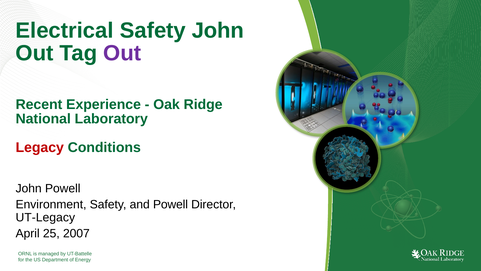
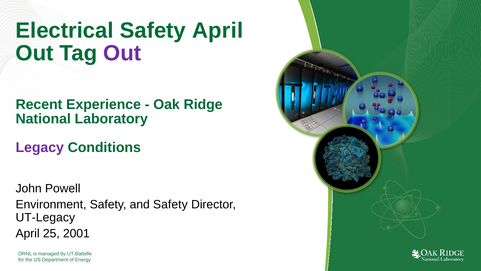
Safety John: John -> April
Legacy colour: red -> purple
and Powell: Powell -> Safety
2007: 2007 -> 2001
